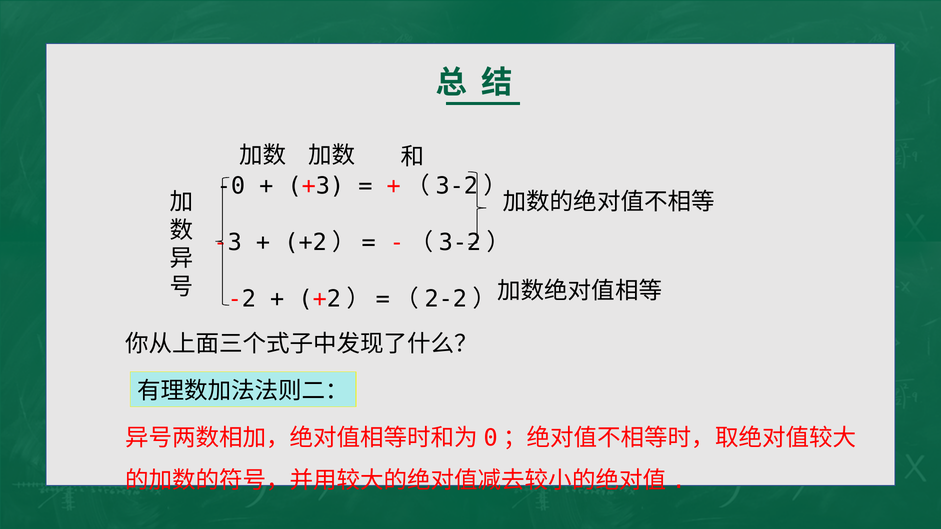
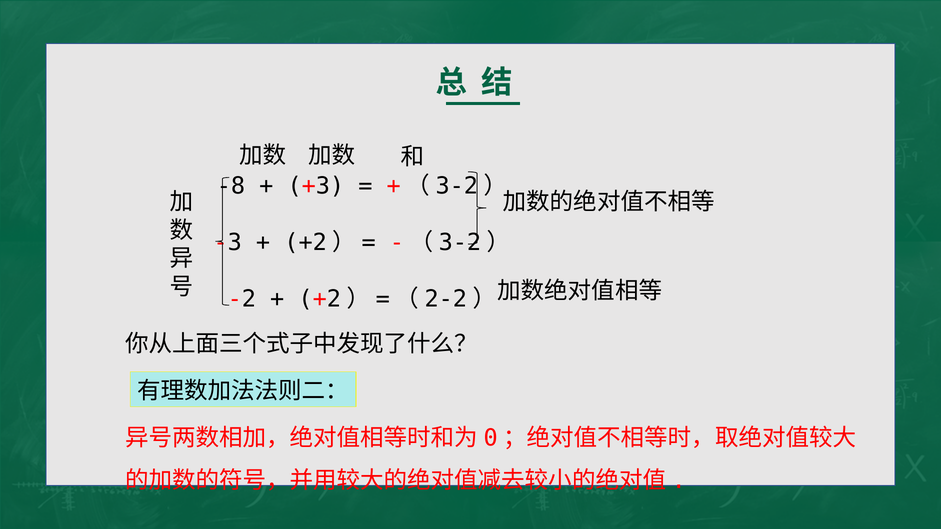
-0: -0 -> -8
